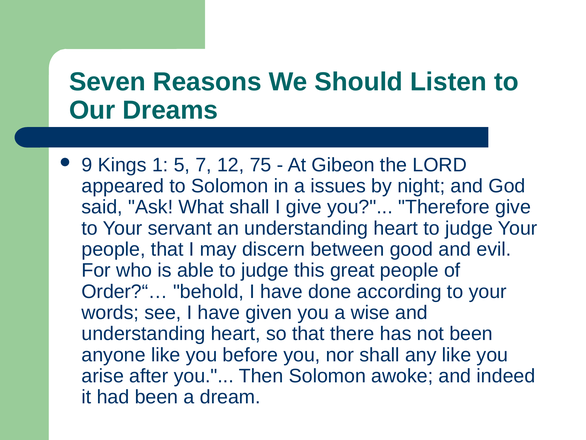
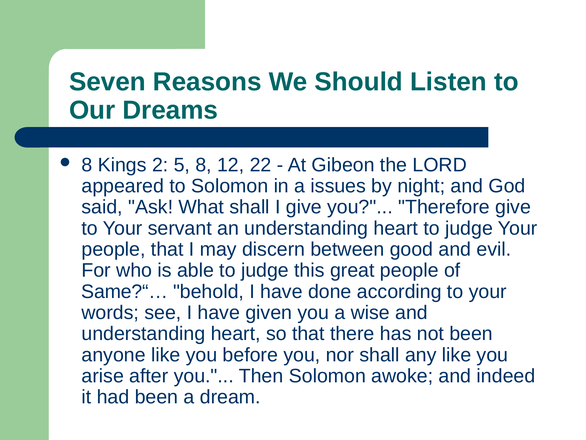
9 at (87, 165): 9 -> 8
1: 1 -> 2
5 7: 7 -> 8
75: 75 -> 22
Order?“…: Order?“… -> Same?“…
